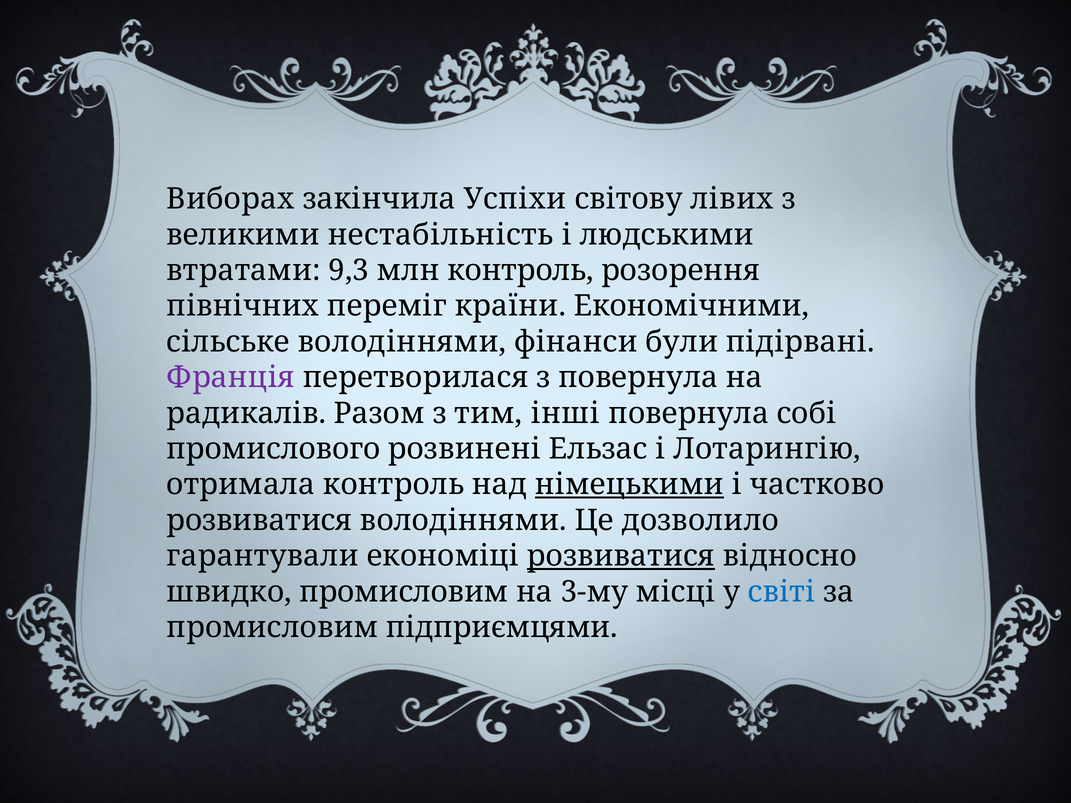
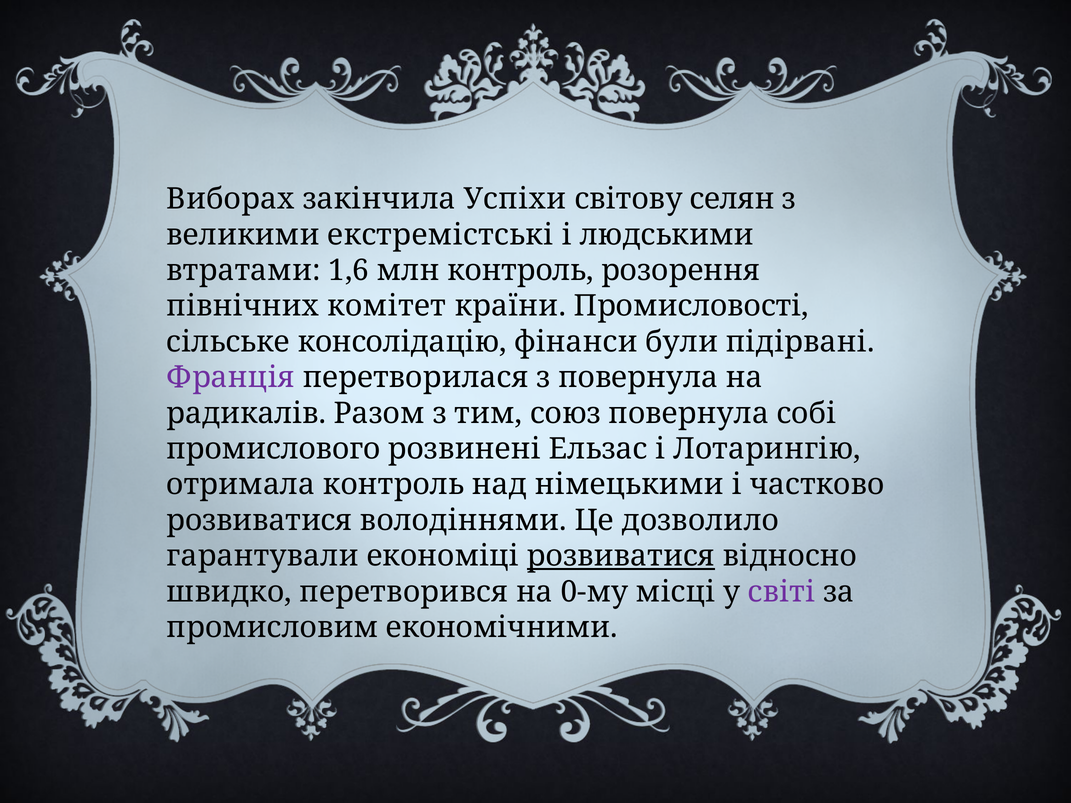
лівих: лівих -> селян
нестабільність: нестабільність -> екстремістські
9,3: 9,3 -> 1,6
переміг: переміг -> комітет
Економічними: Економічними -> Промисловості
сільське володіннями: володіннями -> консолідацію
інші: інші -> союз
німецькими underline: present -> none
швидко промисловим: промисловим -> перетворився
3-му: 3-му -> 0-му
світі colour: blue -> purple
підприємцями: підприємцями -> економічними
